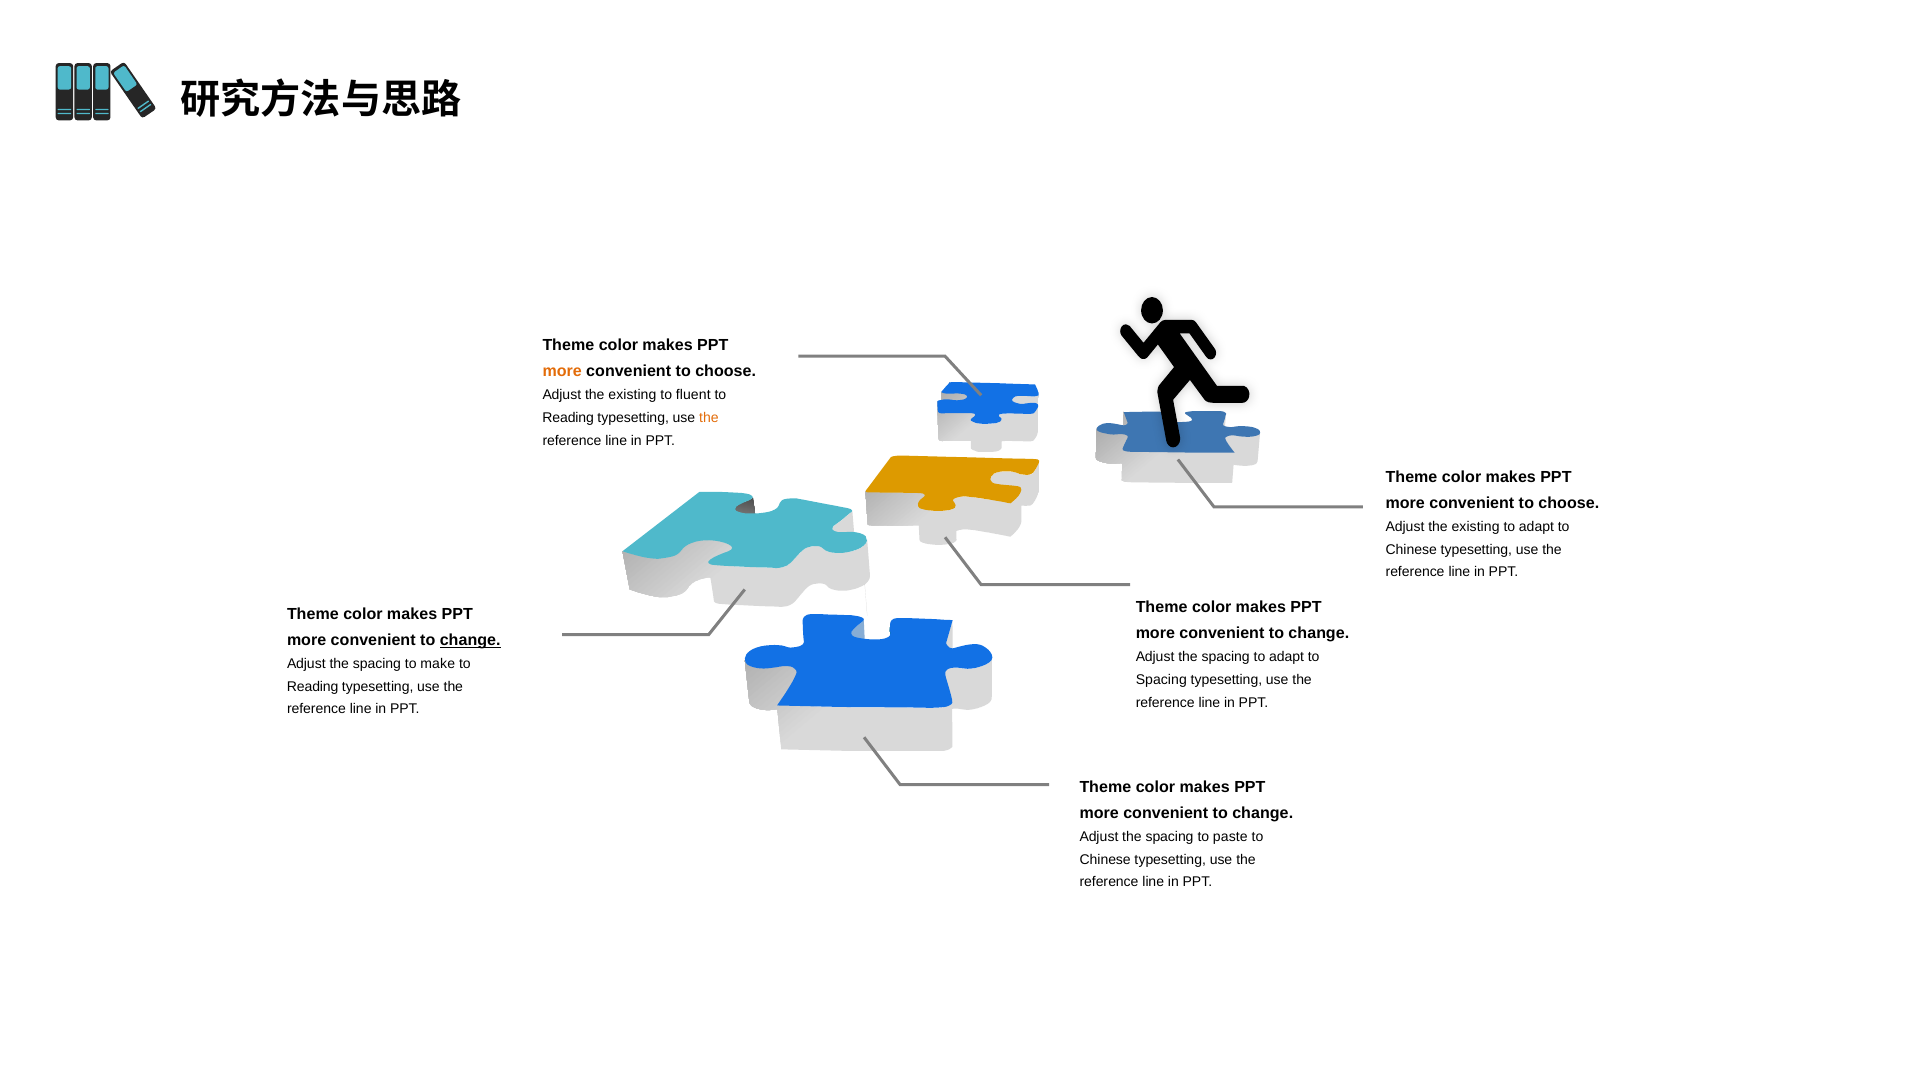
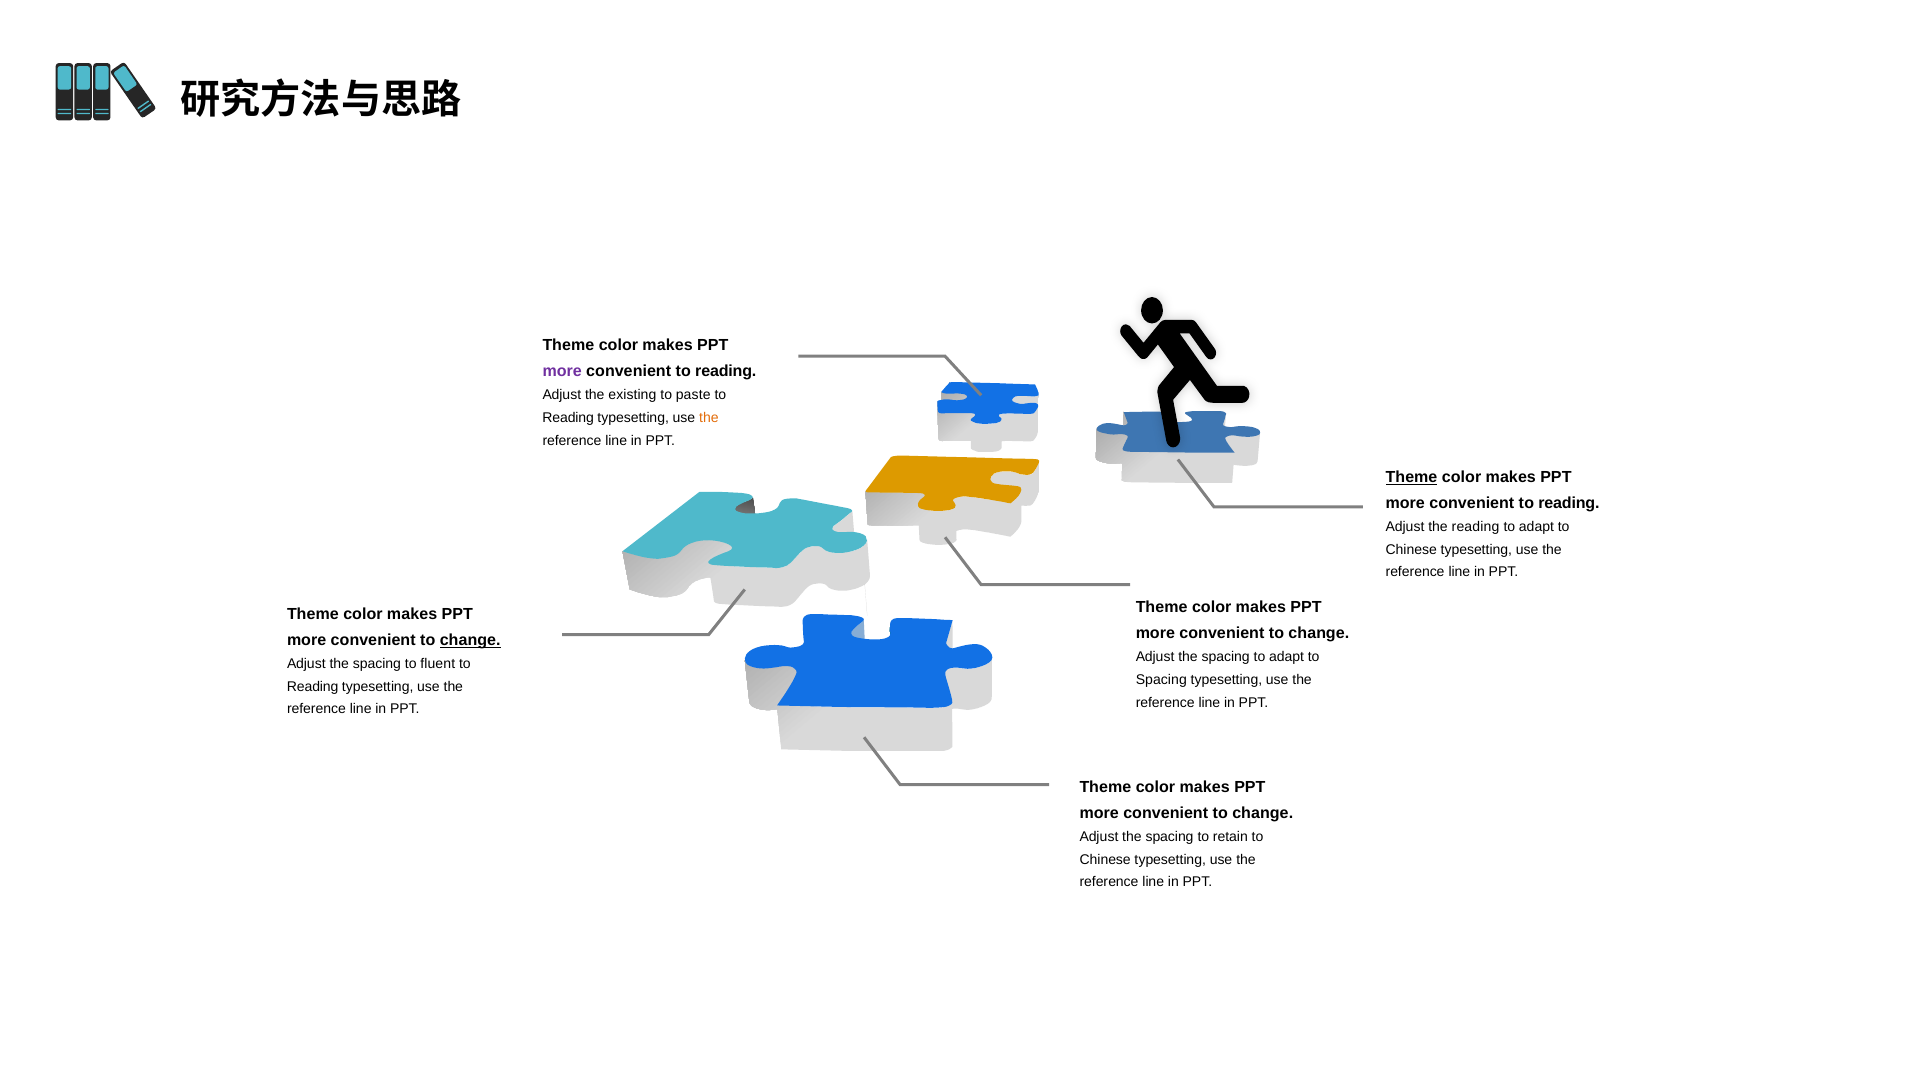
more at (562, 371) colour: orange -> purple
choose at (726, 371): choose -> reading
fluent: fluent -> paste
Theme at (1412, 477) underline: none -> present
choose at (1569, 503): choose -> reading
existing at (1476, 527): existing -> reading
make: make -> fluent
paste: paste -> retain
